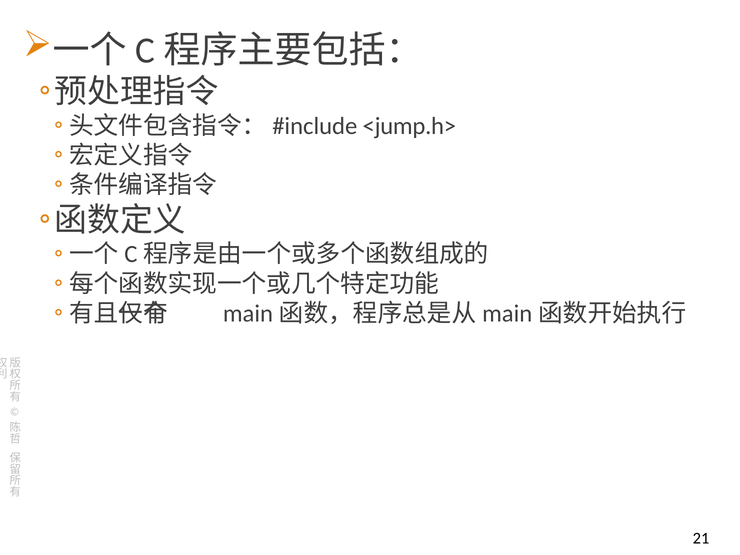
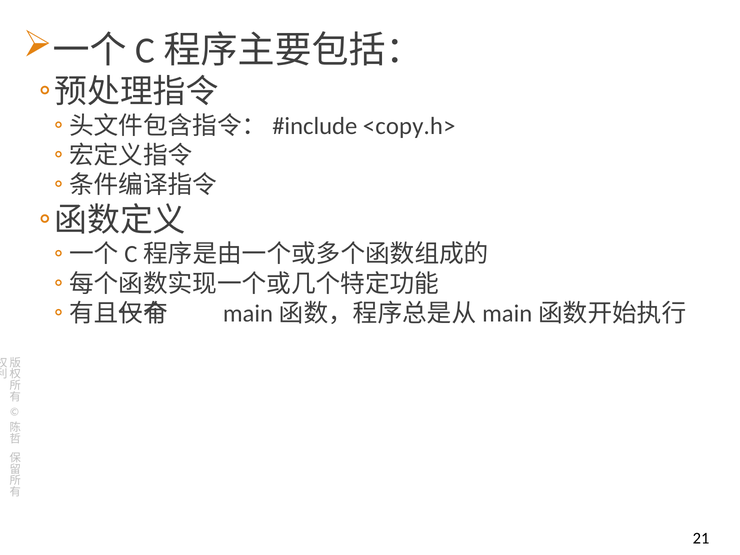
<jump.h>: <jump.h> -> <copy.h>
